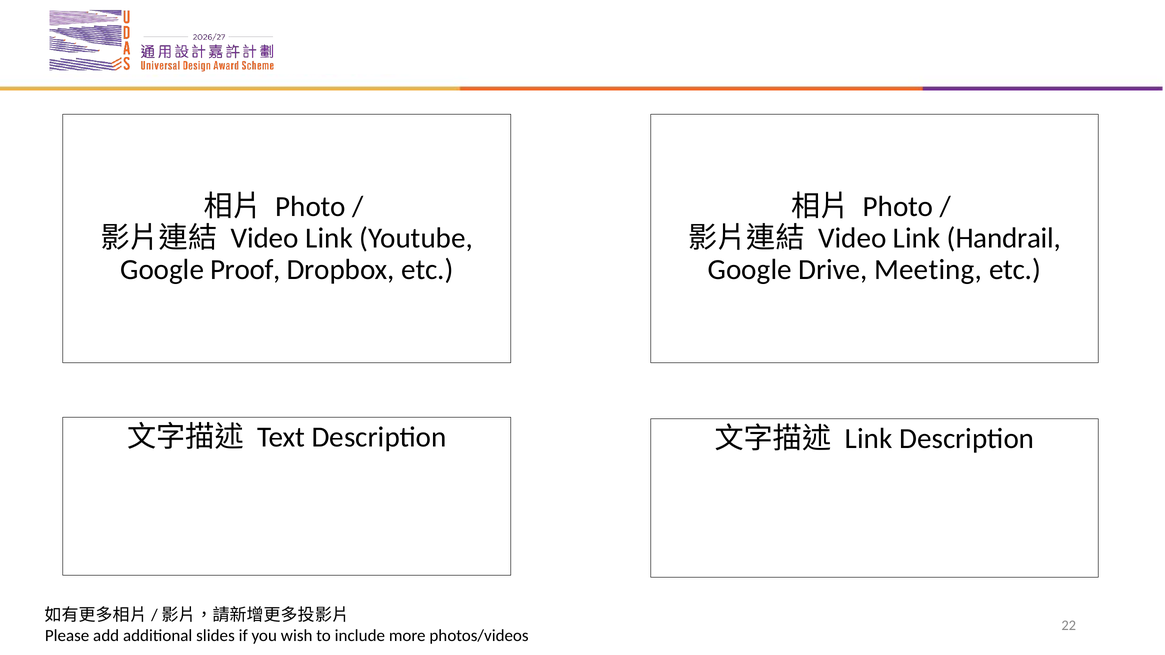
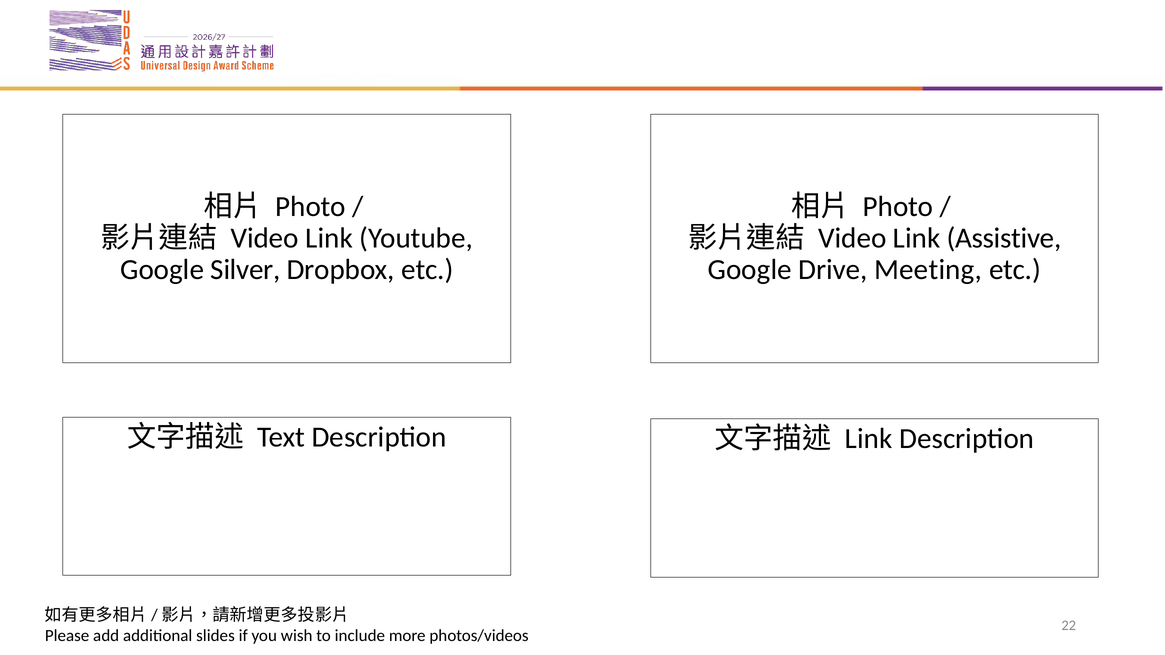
Handrail: Handrail -> Assistive
Proof: Proof -> Silver
